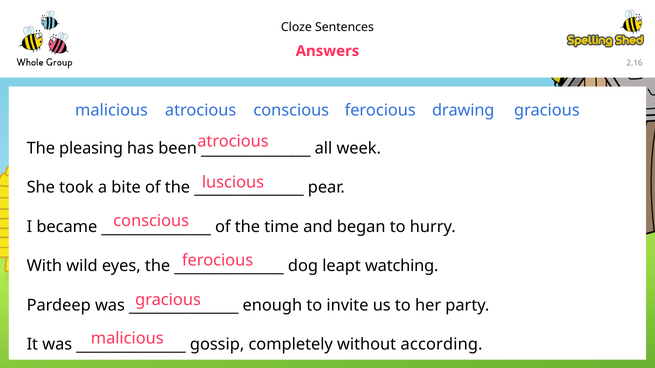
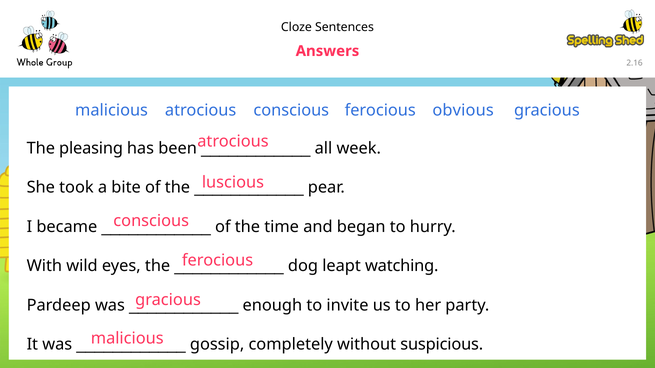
drawing: drawing -> obvious
according: according -> suspicious
